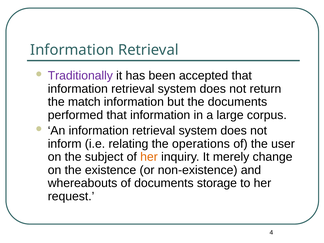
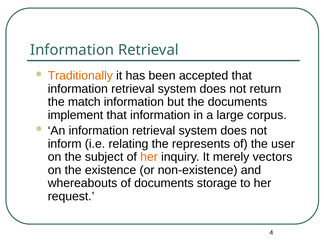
Traditionally colour: purple -> orange
performed: performed -> implement
operations: operations -> represents
change: change -> vectors
